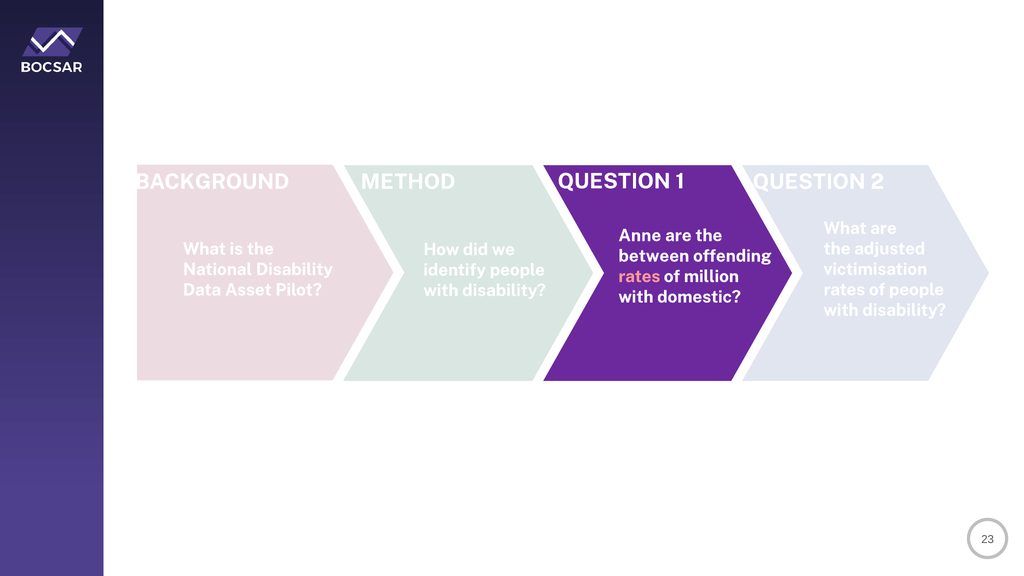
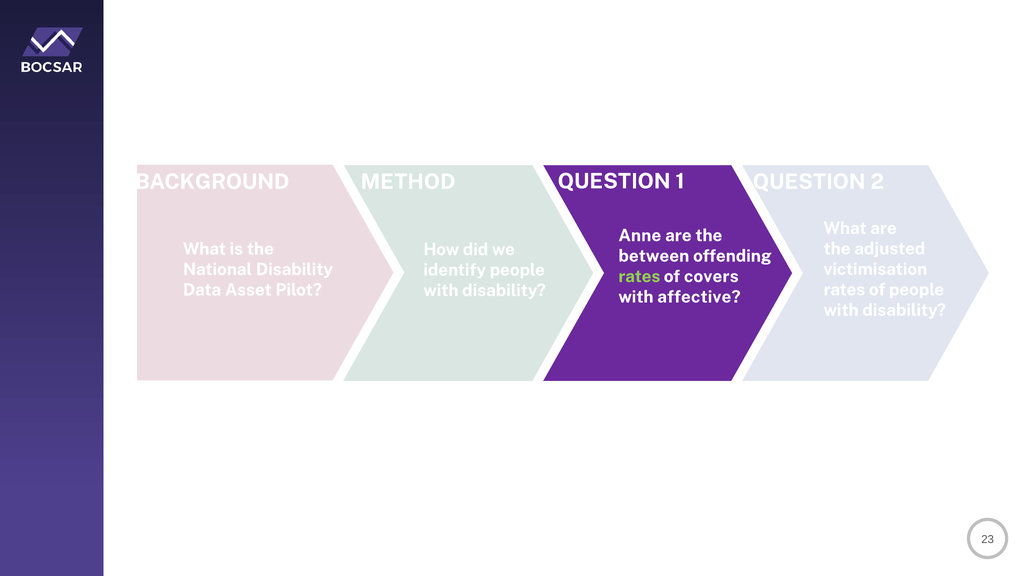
rates at (639, 276) colour: pink -> light green
million: million -> covers
domestic: domestic -> affective
